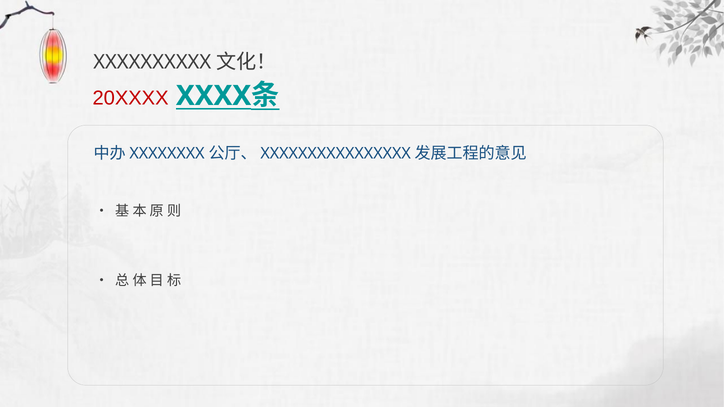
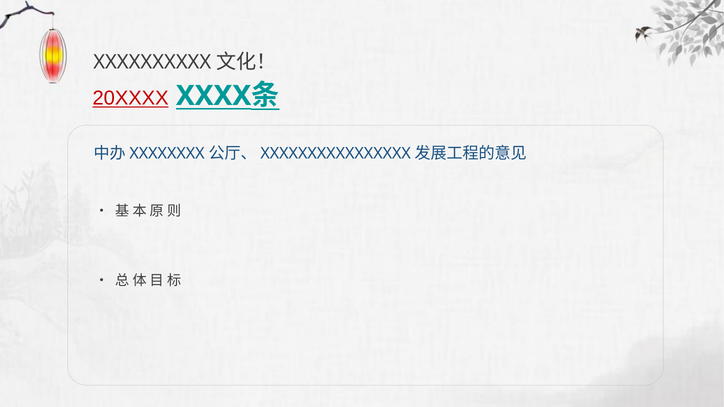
20XXXX underline: none -> present
